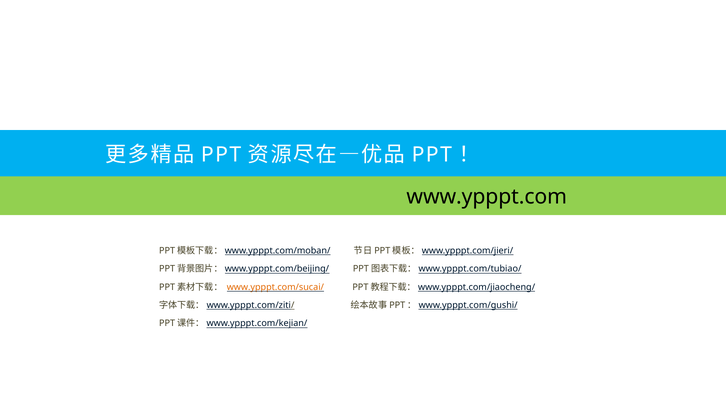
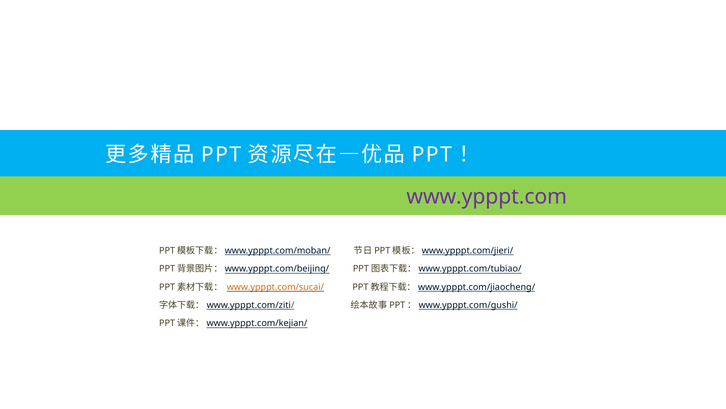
www.ypppt.com colour: black -> purple
